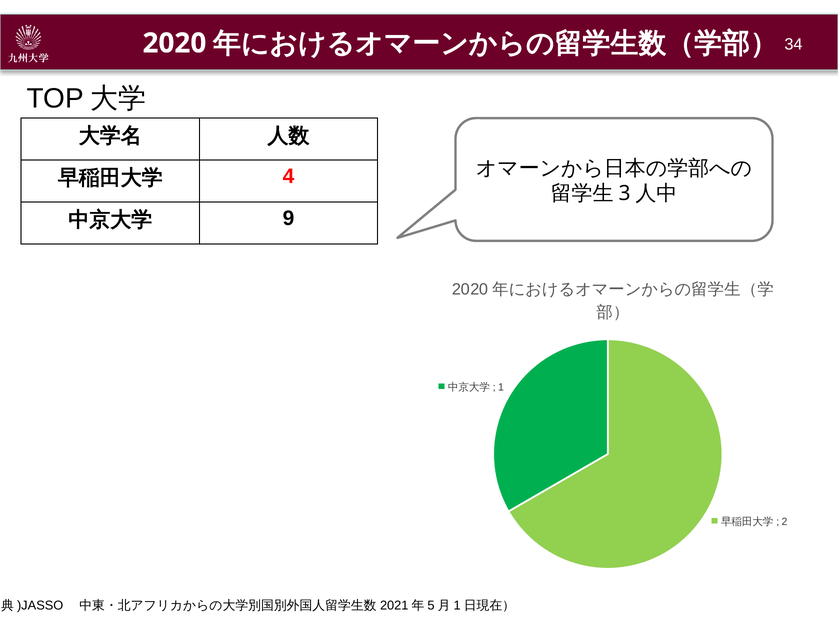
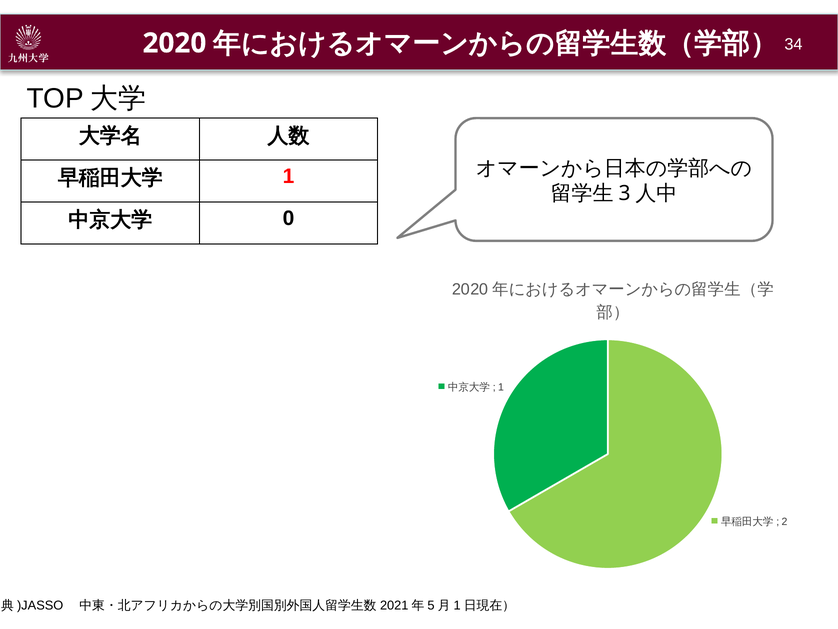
4 at (289, 176): 4 -> 1
9: 9 -> 0
